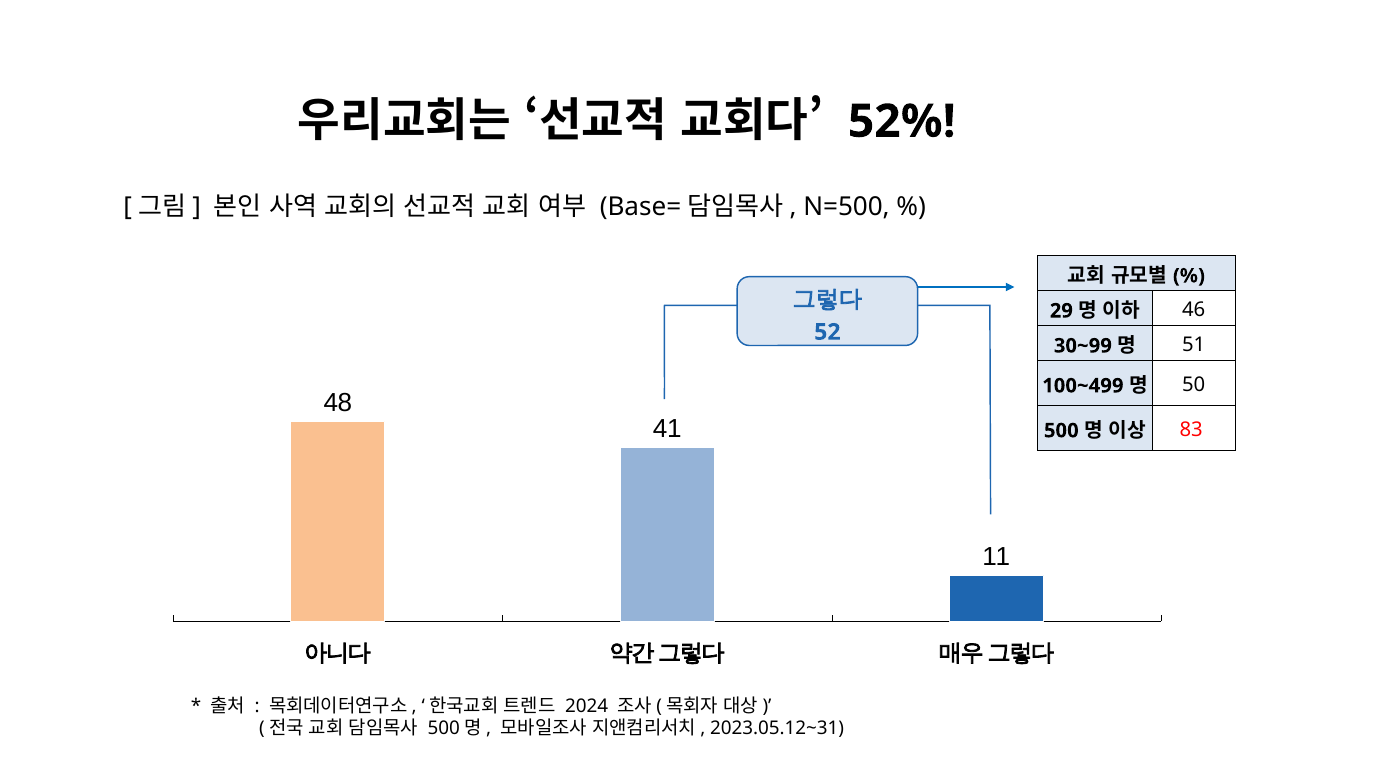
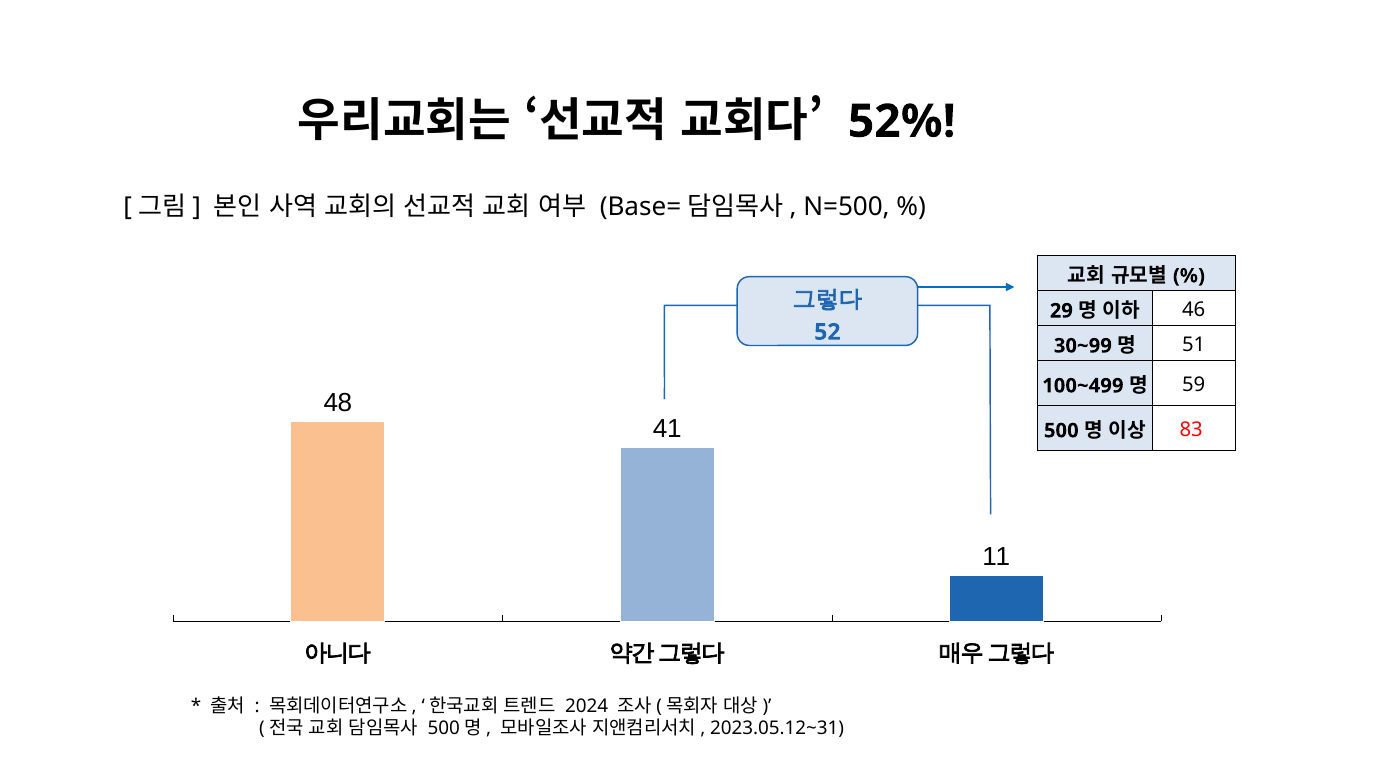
50: 50 -> 59
